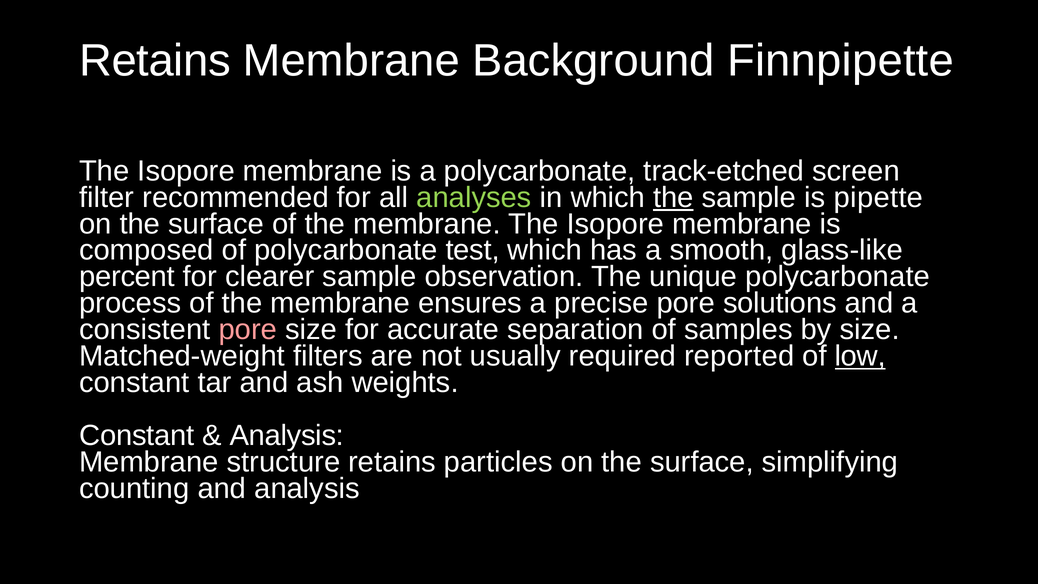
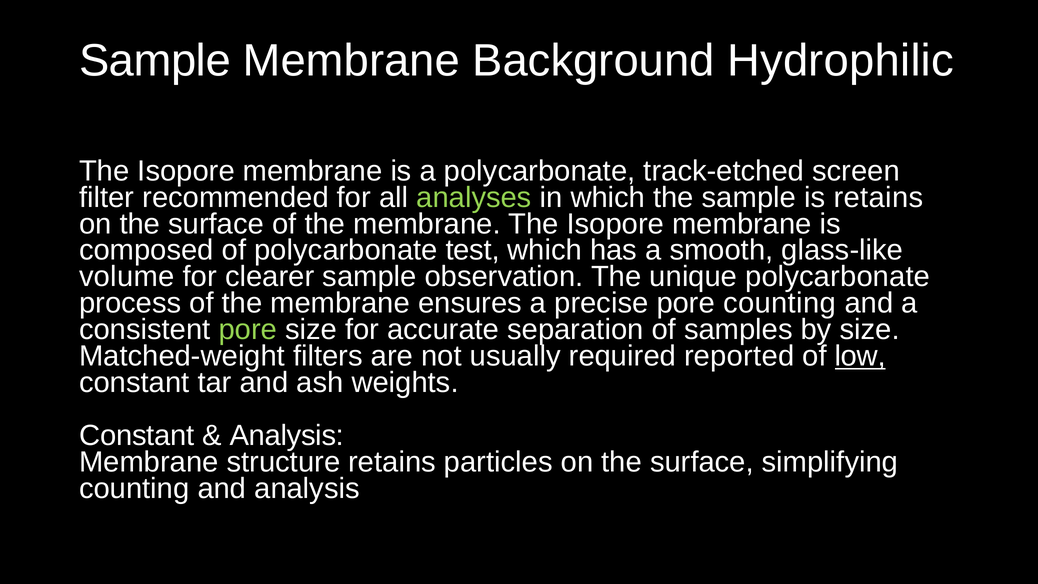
Retains at (155, 61): Retains -> Sample
Finnpipette: Finnpipette -> Hydrophilic
the at (673, 197) underline: present -> none
is pipette: pipette -> retains
percent: percent -> volume
pore solutions: solutions -> counting
pore at (248, 330) colour: pink -> light green
